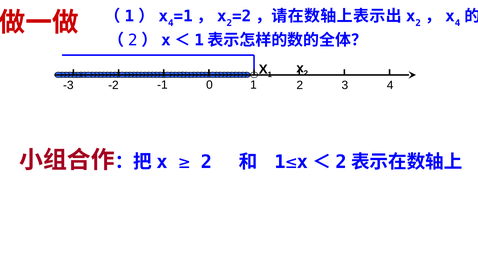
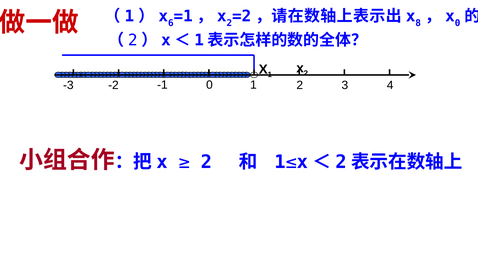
4 at (171, 23): 4 -> 6
2 at (418, 23): 2 -> 8
4 at (458, 23): 4 -> 0
